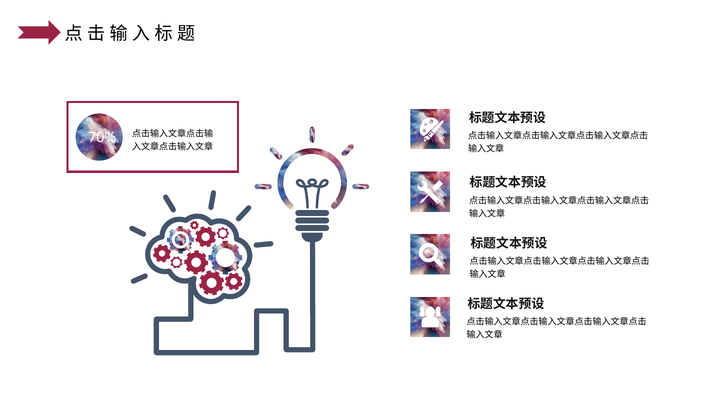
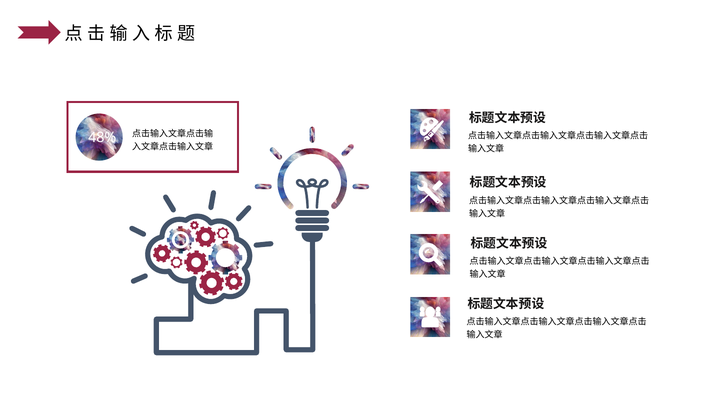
70%: 70% -> 48%
